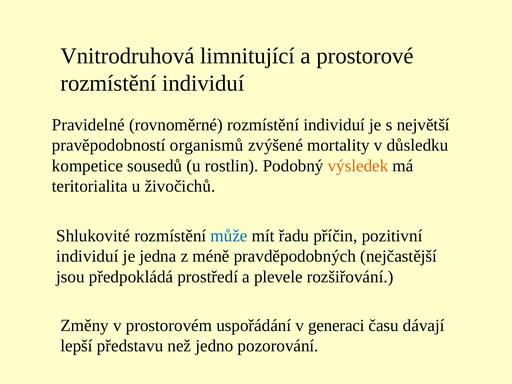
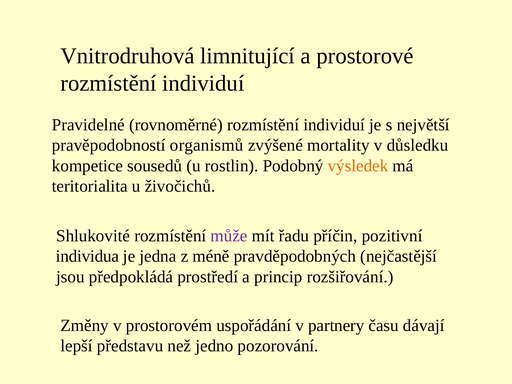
může colour: blue -> purple
individuí at (87, 256): individuí -> individua
plevele: plevele -> princip
generaci: generaci -> partnery
